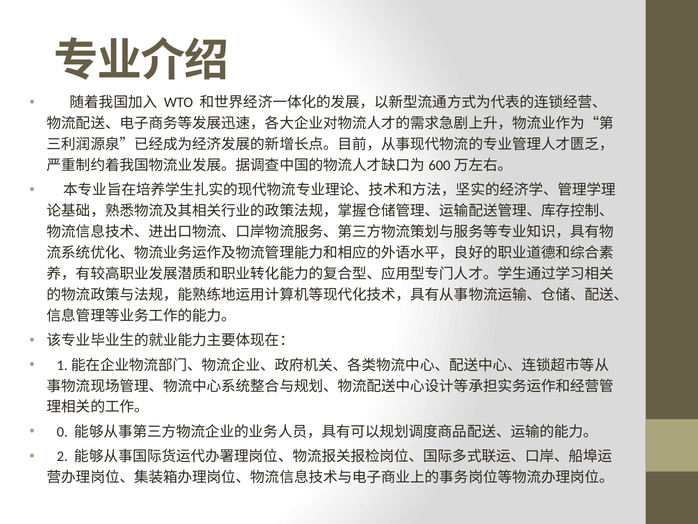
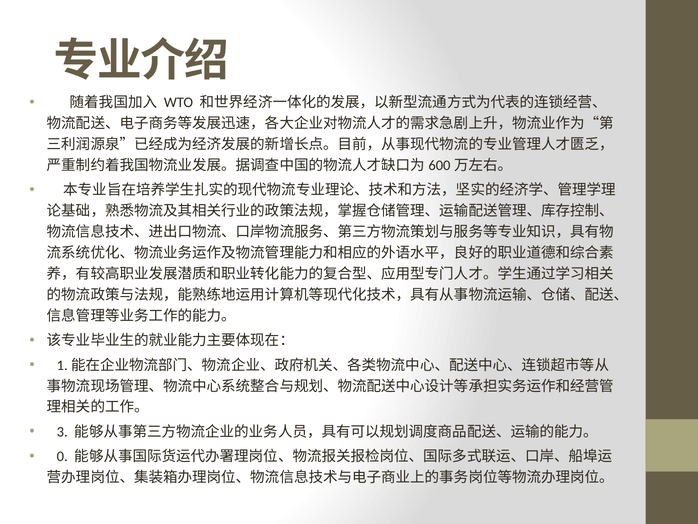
0: 0 -> 3
2: 2 -> 0
